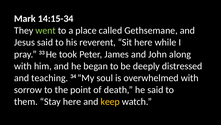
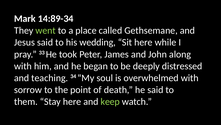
14:15-34: 14:15-34 -> 14:89-34
reverent: reverent -> wedding
keep colour: yellow -> light green
